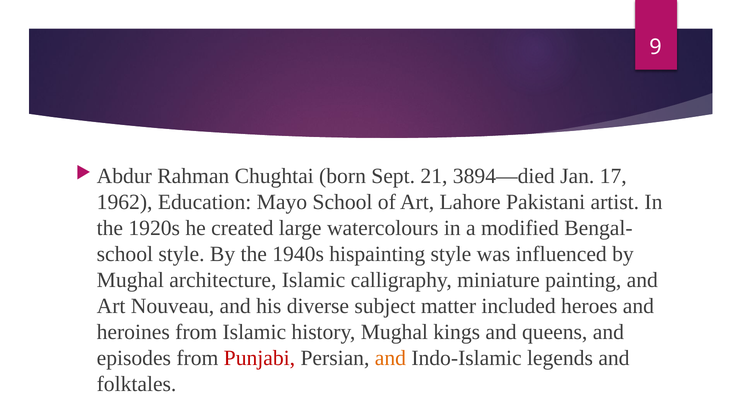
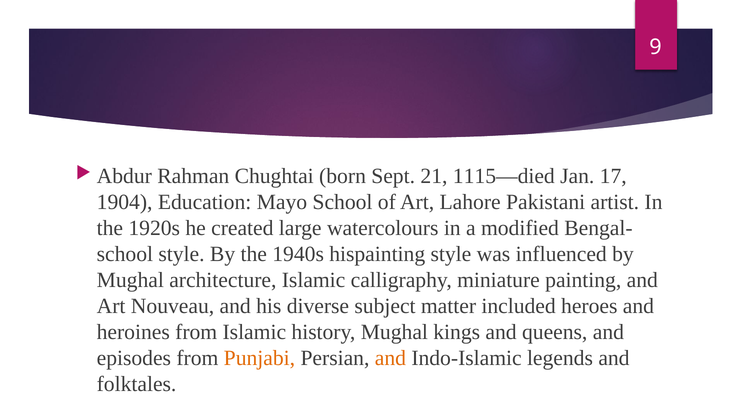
3894—died: 3894—died -> 1115—died
1962: 1962 -> 1904
Punjabi colour: red -> orange
